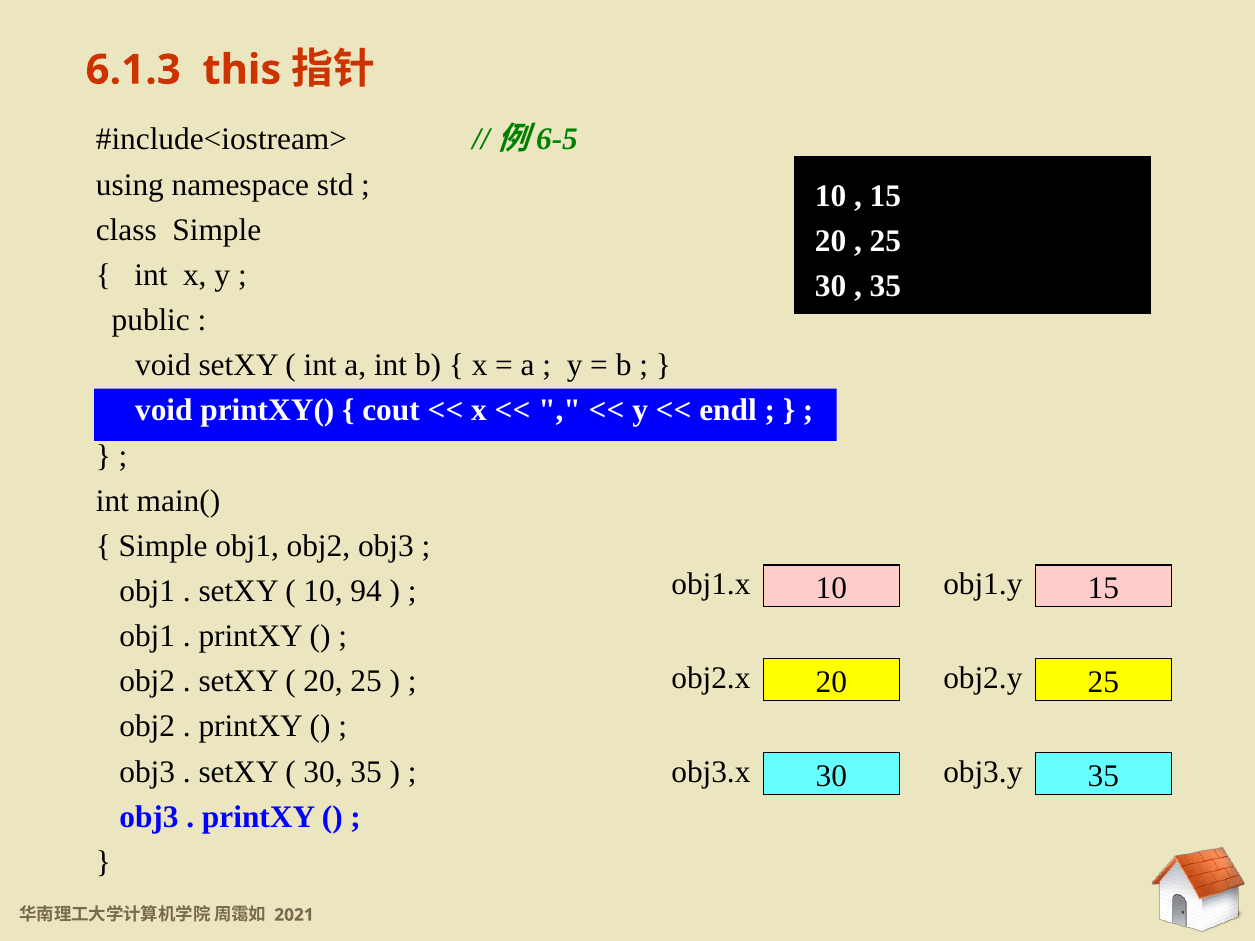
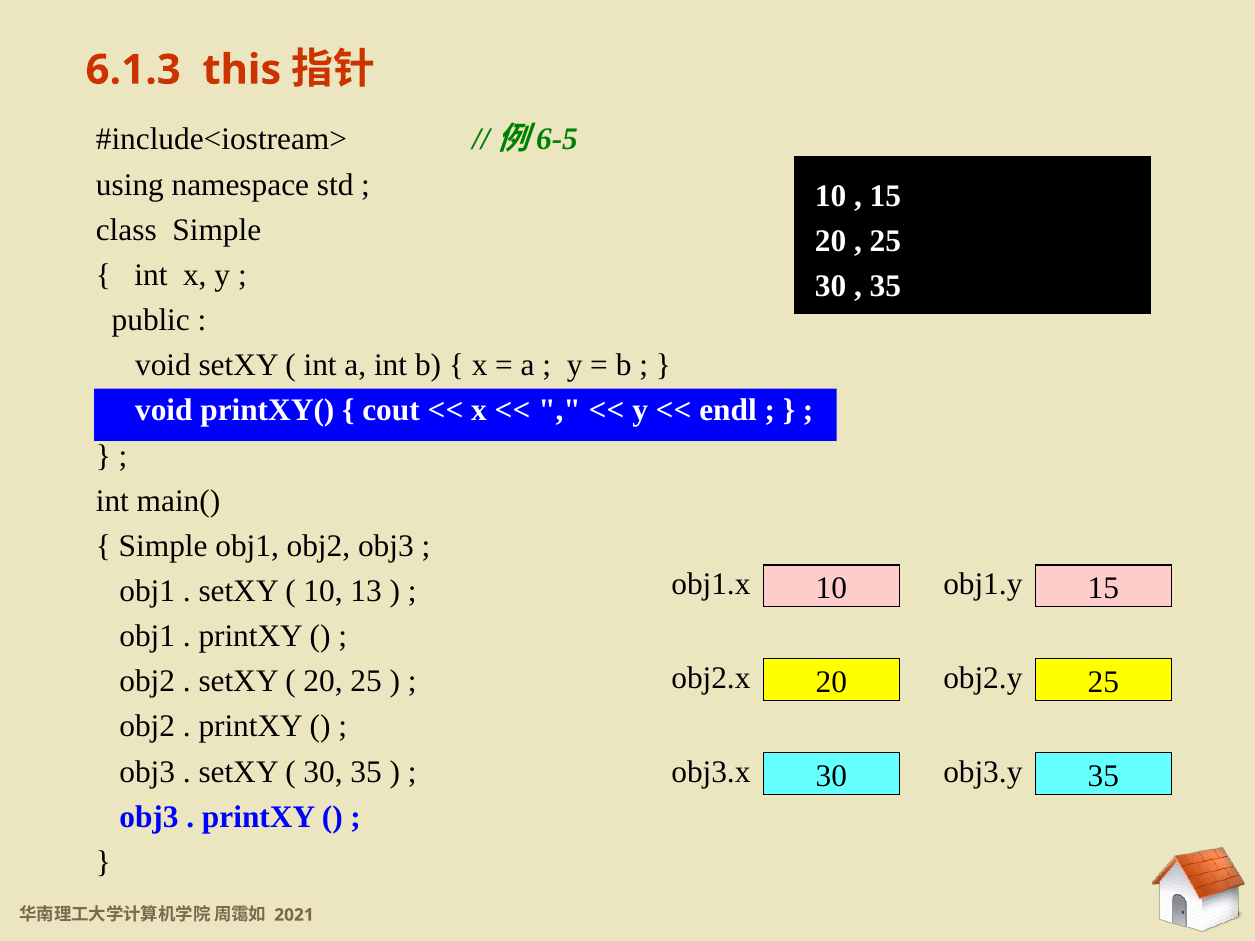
94: 94 -> 13
